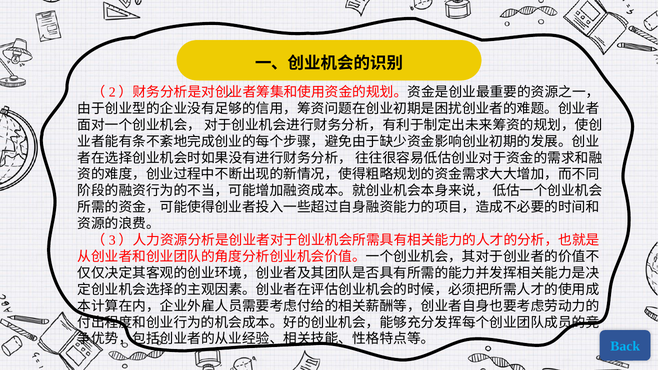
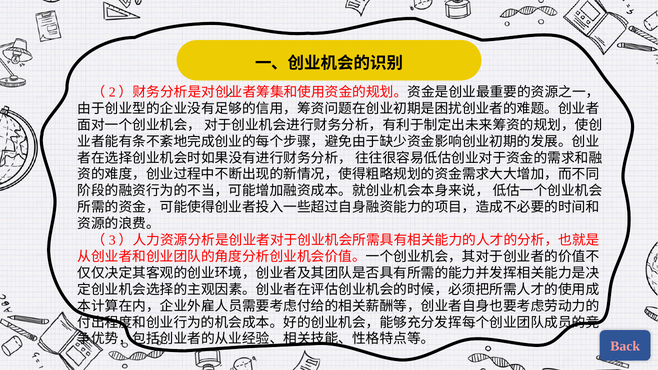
Back colour: light blue -> pink
